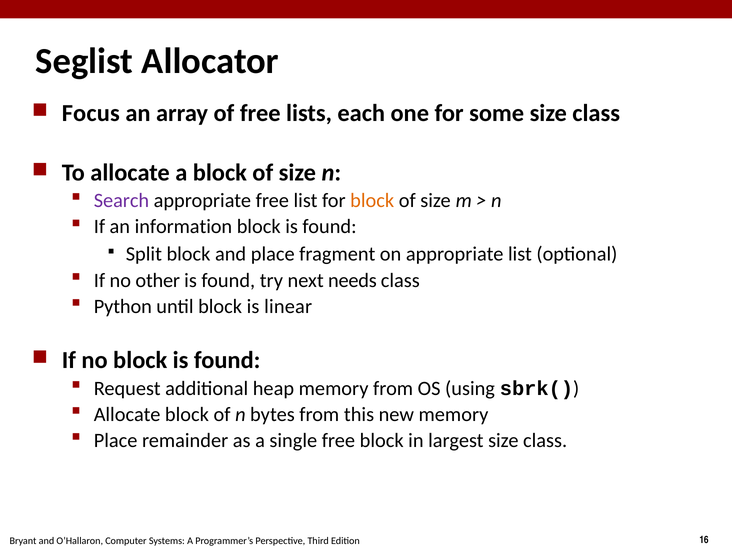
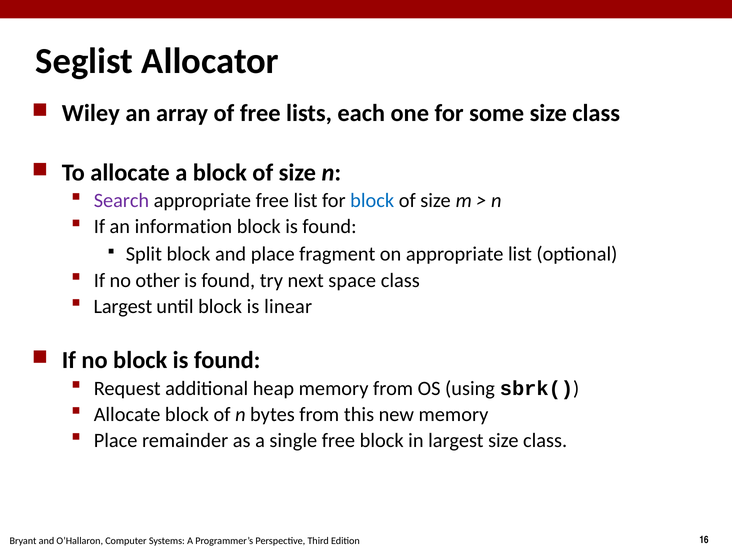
Focus: Focus -> Wiley
block at (372, 201) colour: orange -> blue
needs: needs -> space
Python at (123, 307): Python -> Largest
